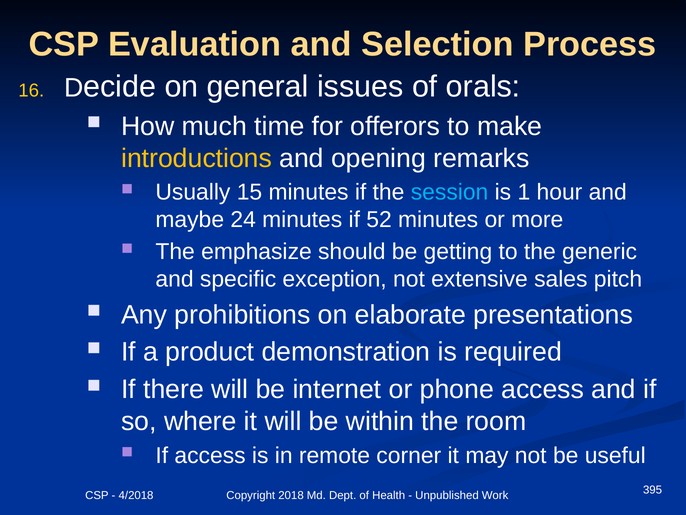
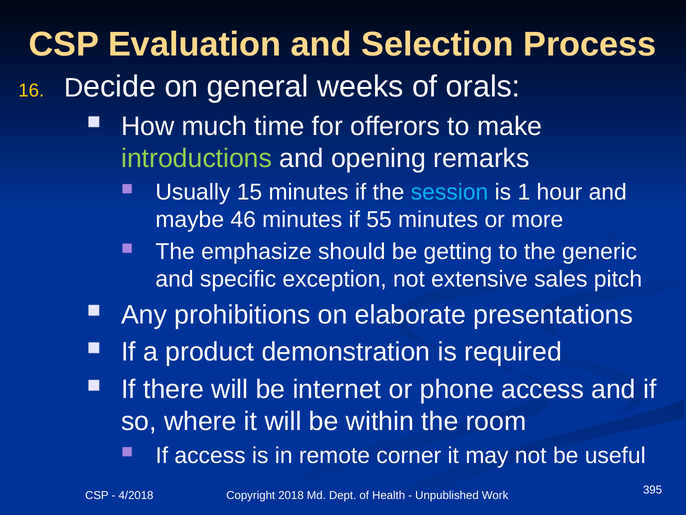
issues: issues -> weeks
introductions colour: yellow -> light green
24: 24 -> 46
52: 52 -> 55
